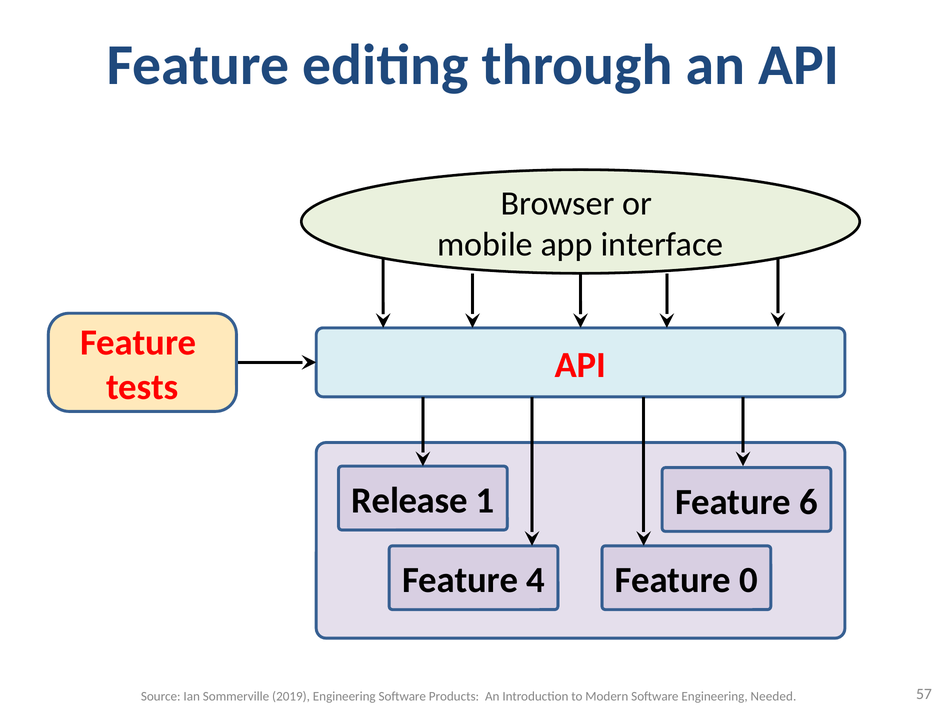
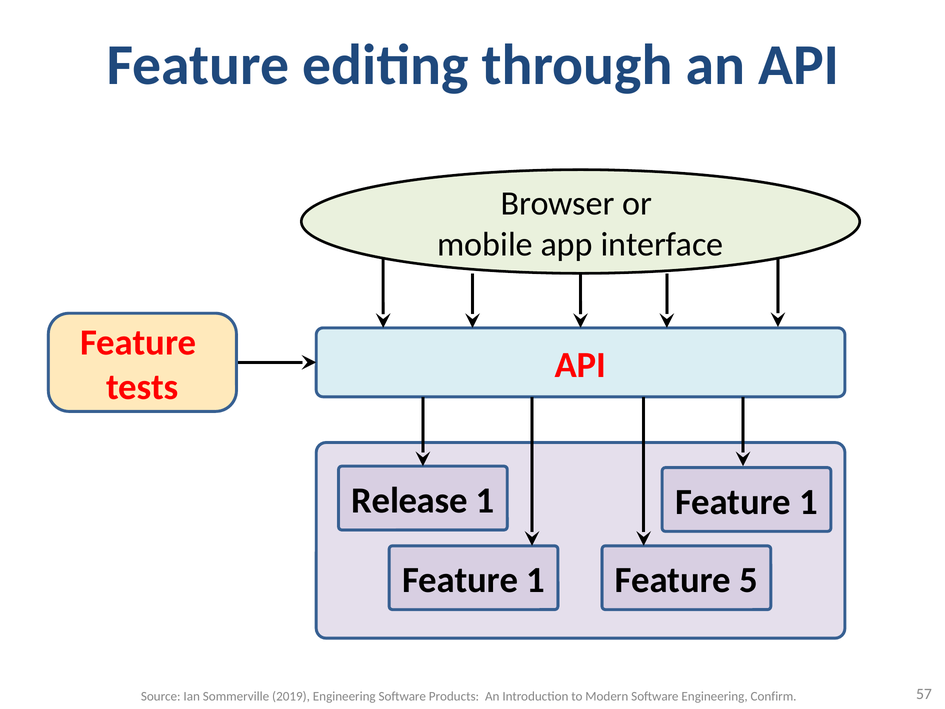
6 at (809, 502): 6 -> 1
4 at (536, 580): 4 -> 1
0: 0 -> 5
Needed: Needed -> Confirm
